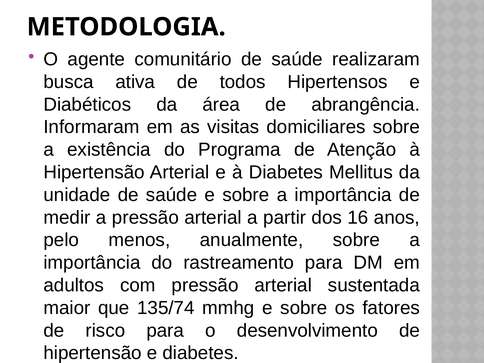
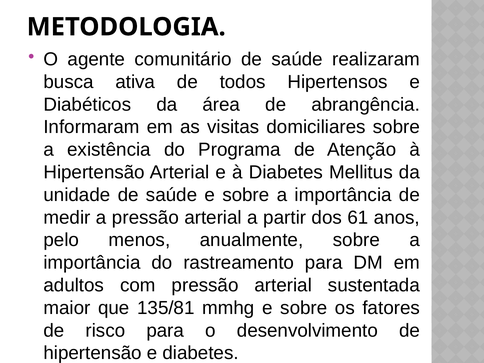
16: 16 -> 61
135/74: 135/74 -> 135/81
